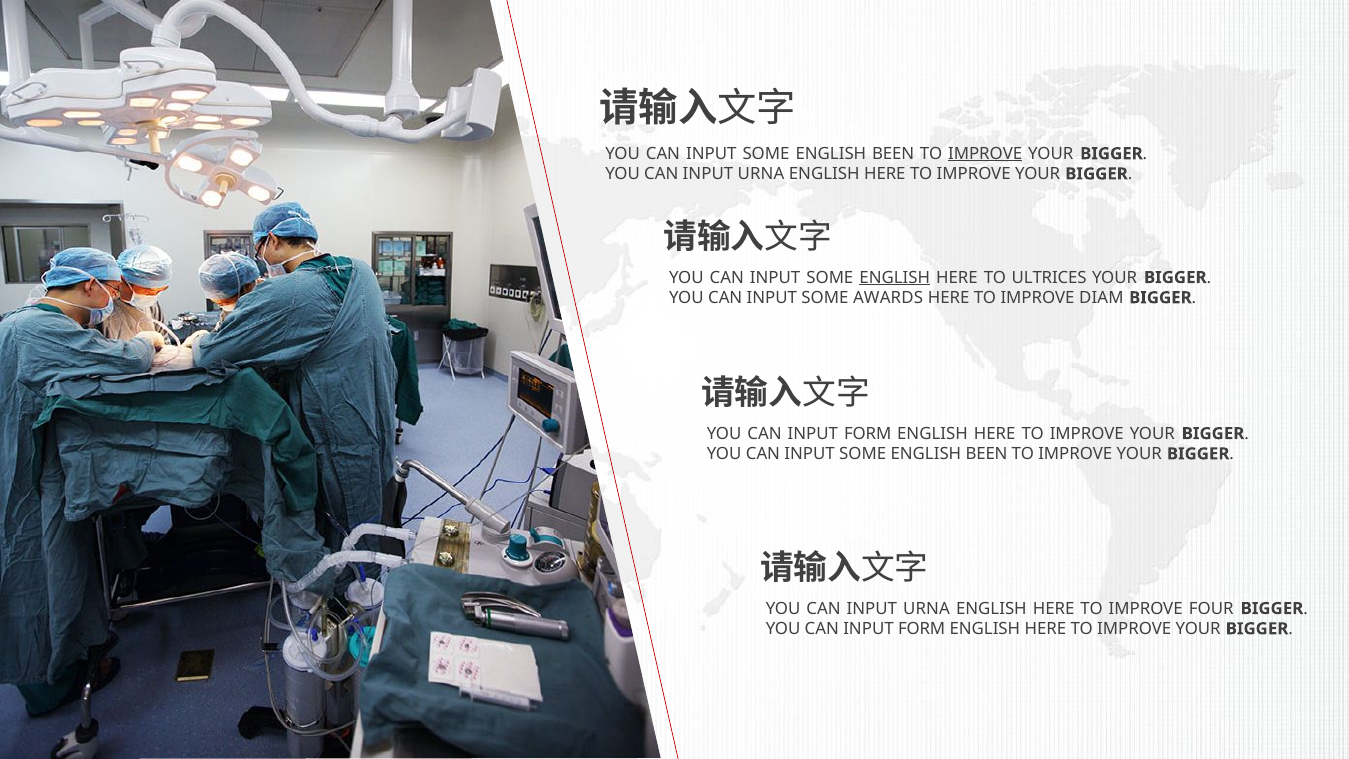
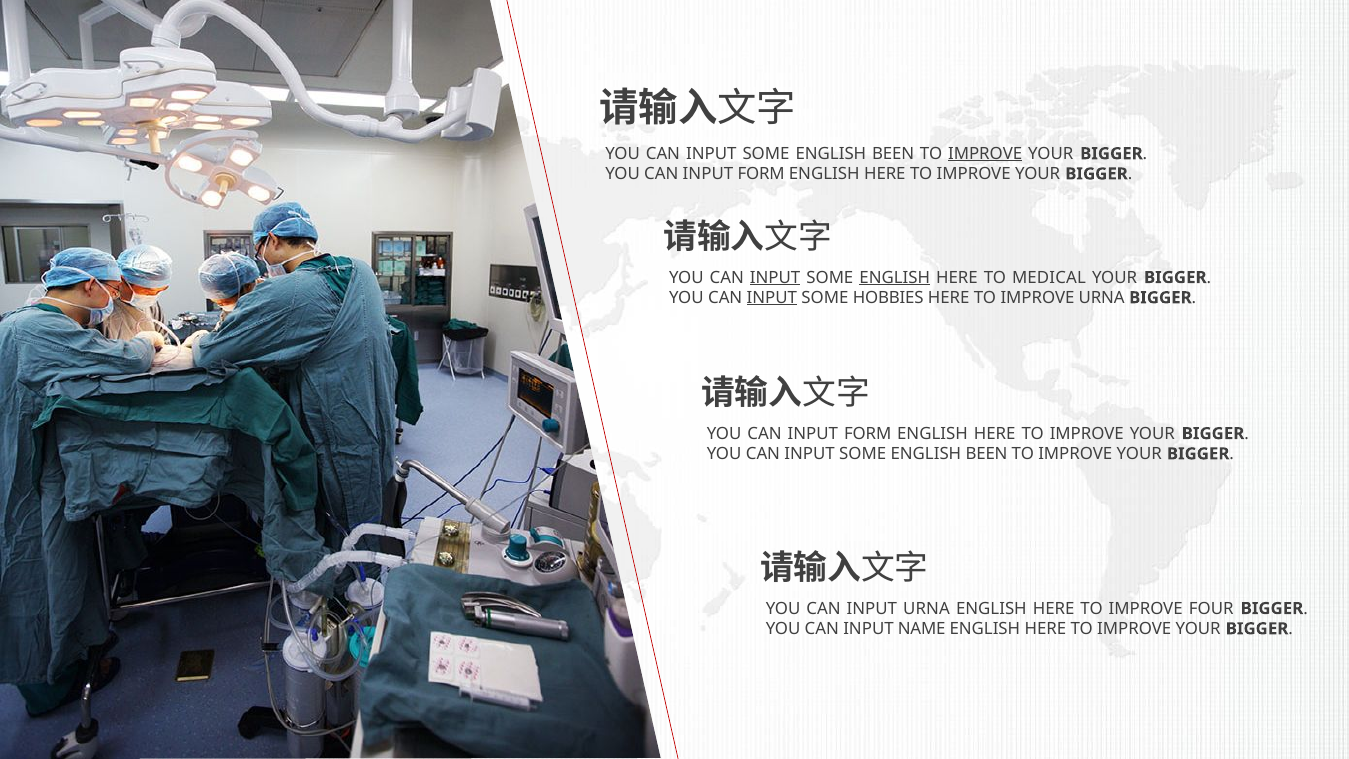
URNA at (761, 174): URNA -> FORM
INPUT at (775, 277) underline: none -> present
ULTRICES: ULTRICES -> MEDICAL
INPUT at (772, 298) underline: none -> present
AWARDS: AWARDS -> HOBBIES
IMPROVE DIAM: DIAM -> URNA
FORM at (922, 629): FORM -> NAME
